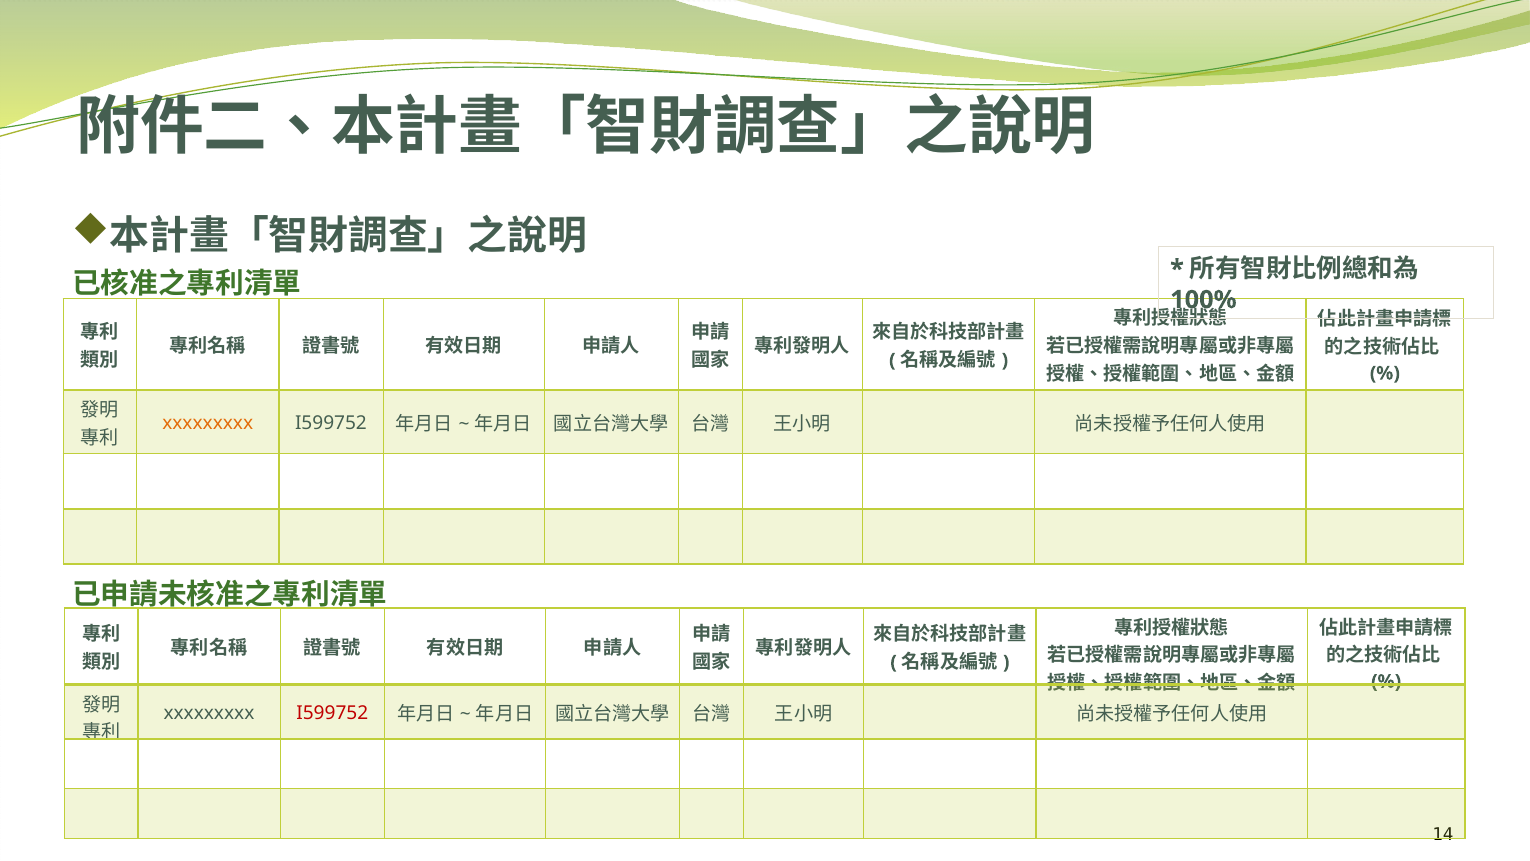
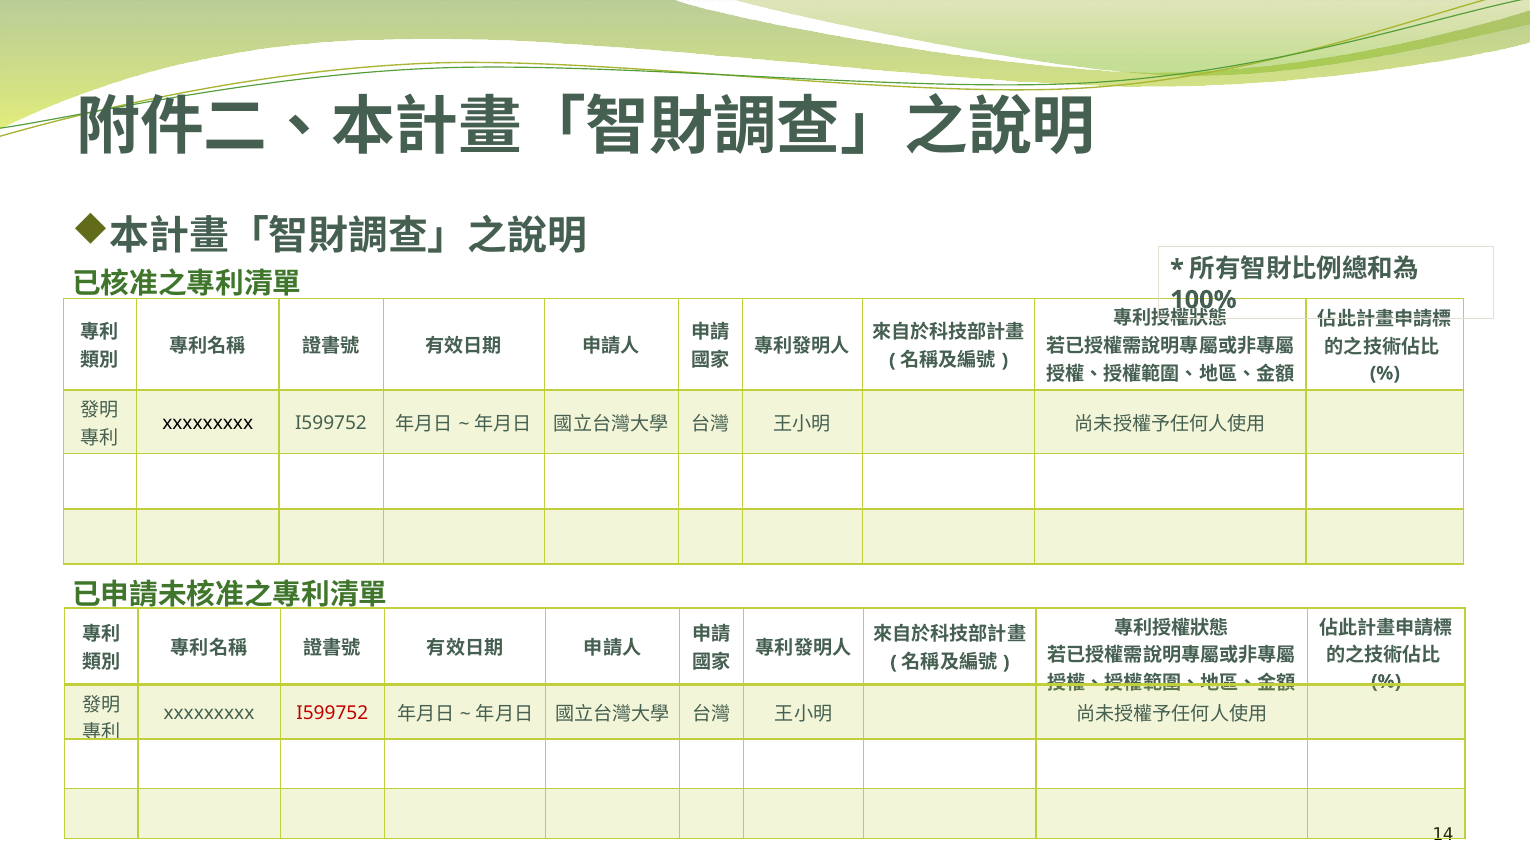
xxxxxxxxx at (208, 423) colour: orange -> black
